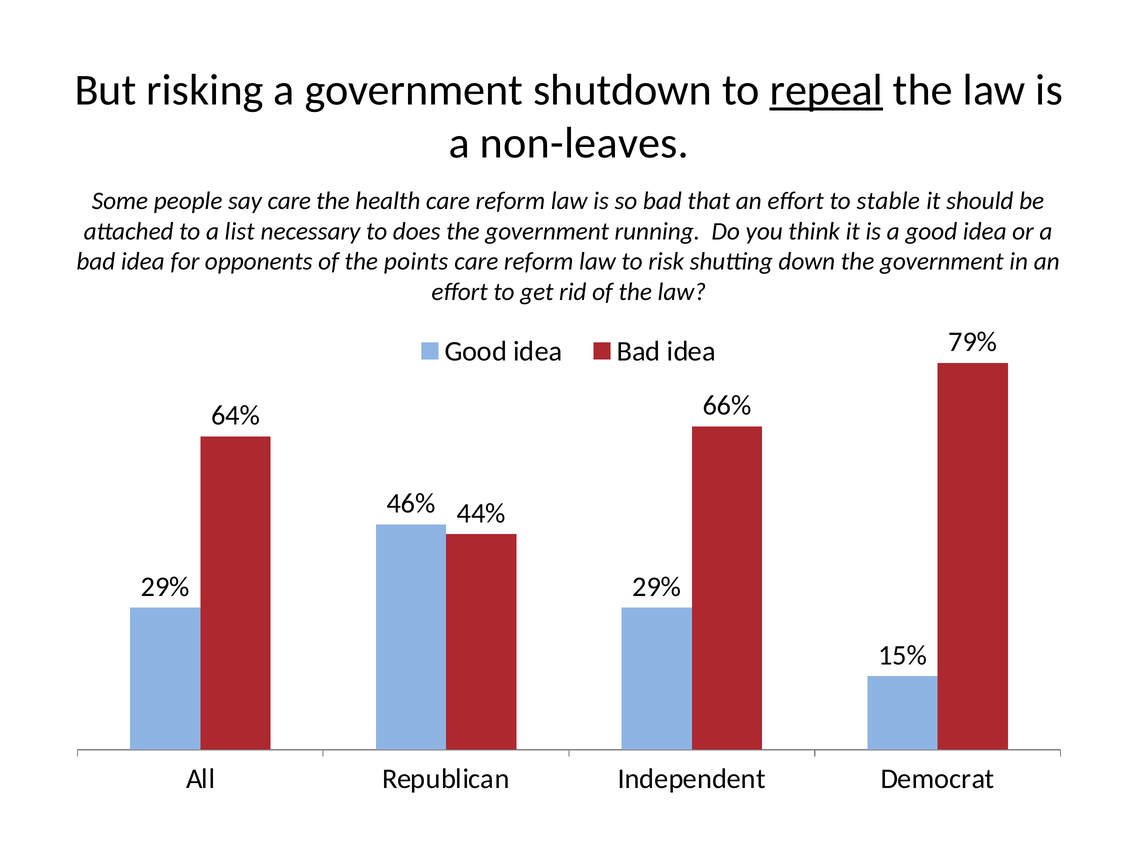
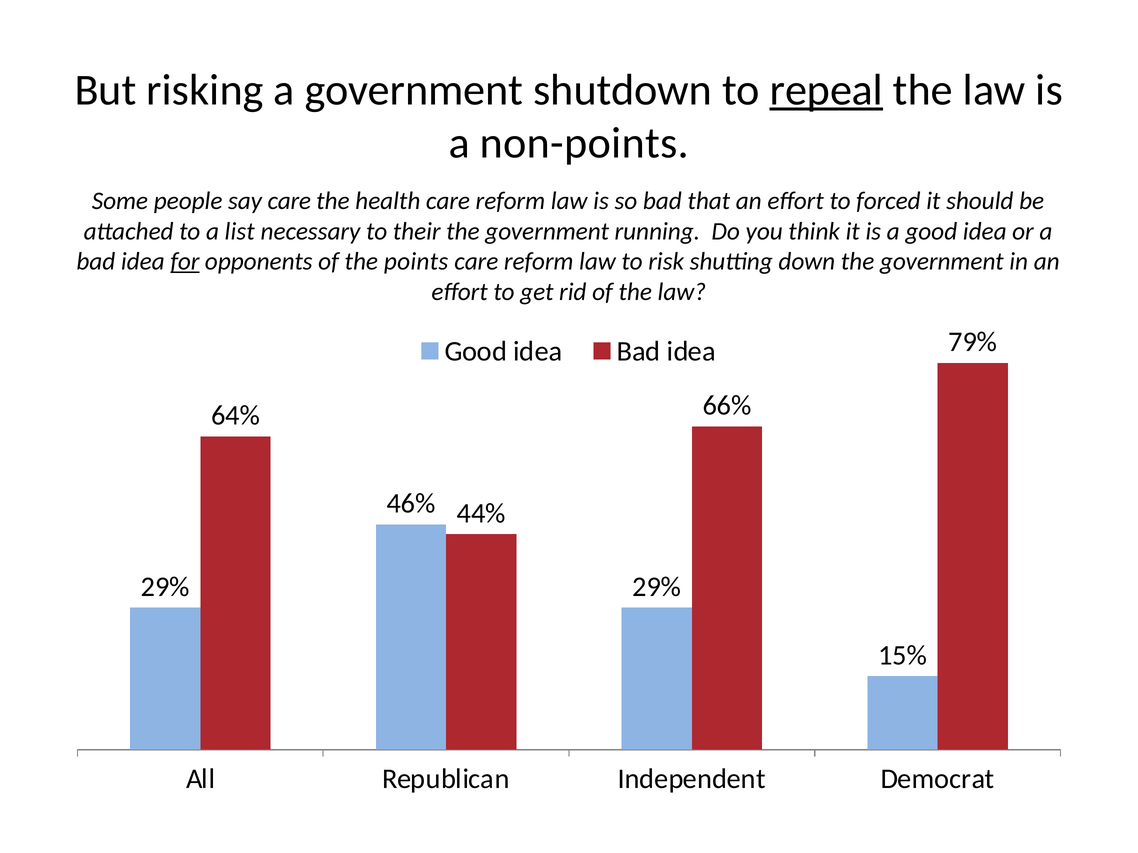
non-leaves: non-leaves -> non-points
stable: stable -> forced
does: does -> their
for underline: none -> present
